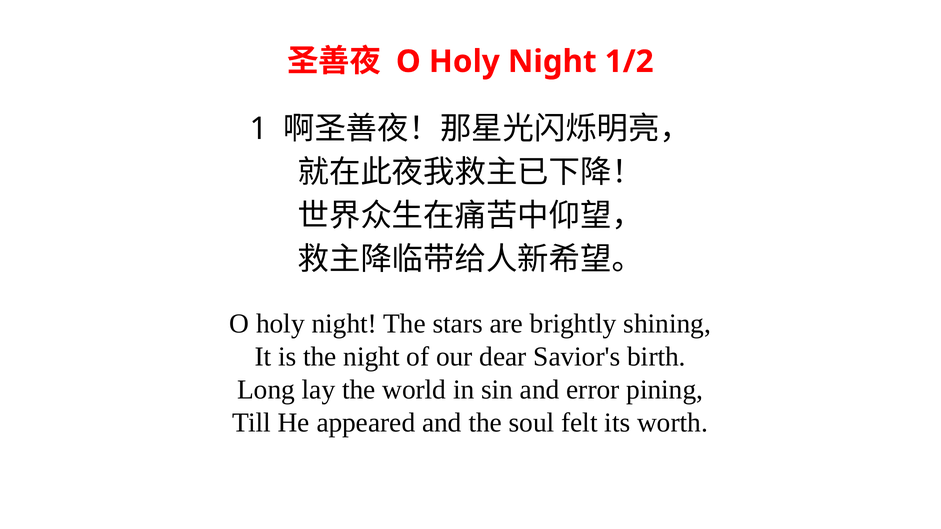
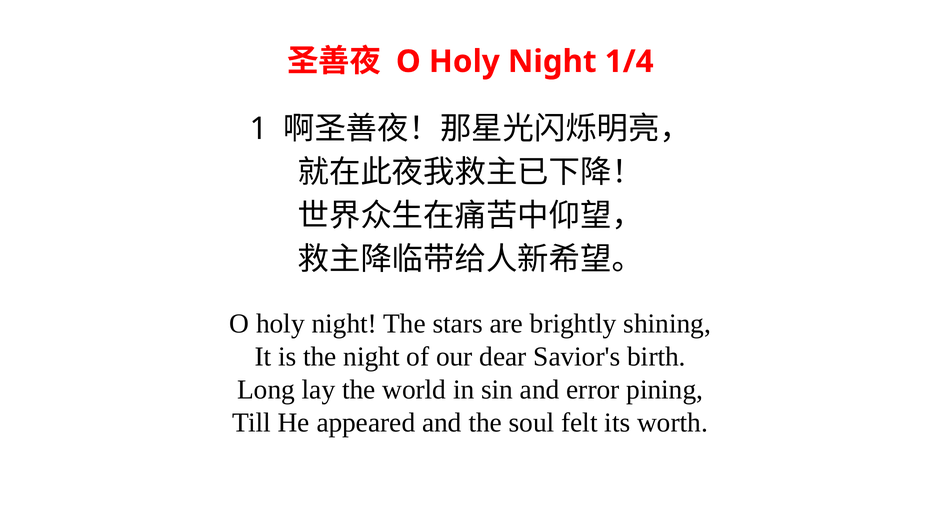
1/2: 1/2 -> 1/4
